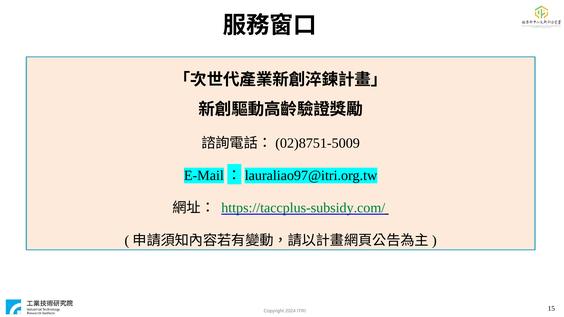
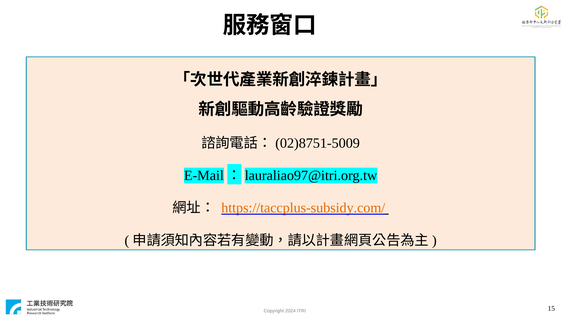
https://taccplus-subsidy.com/ colour: green -> orange
